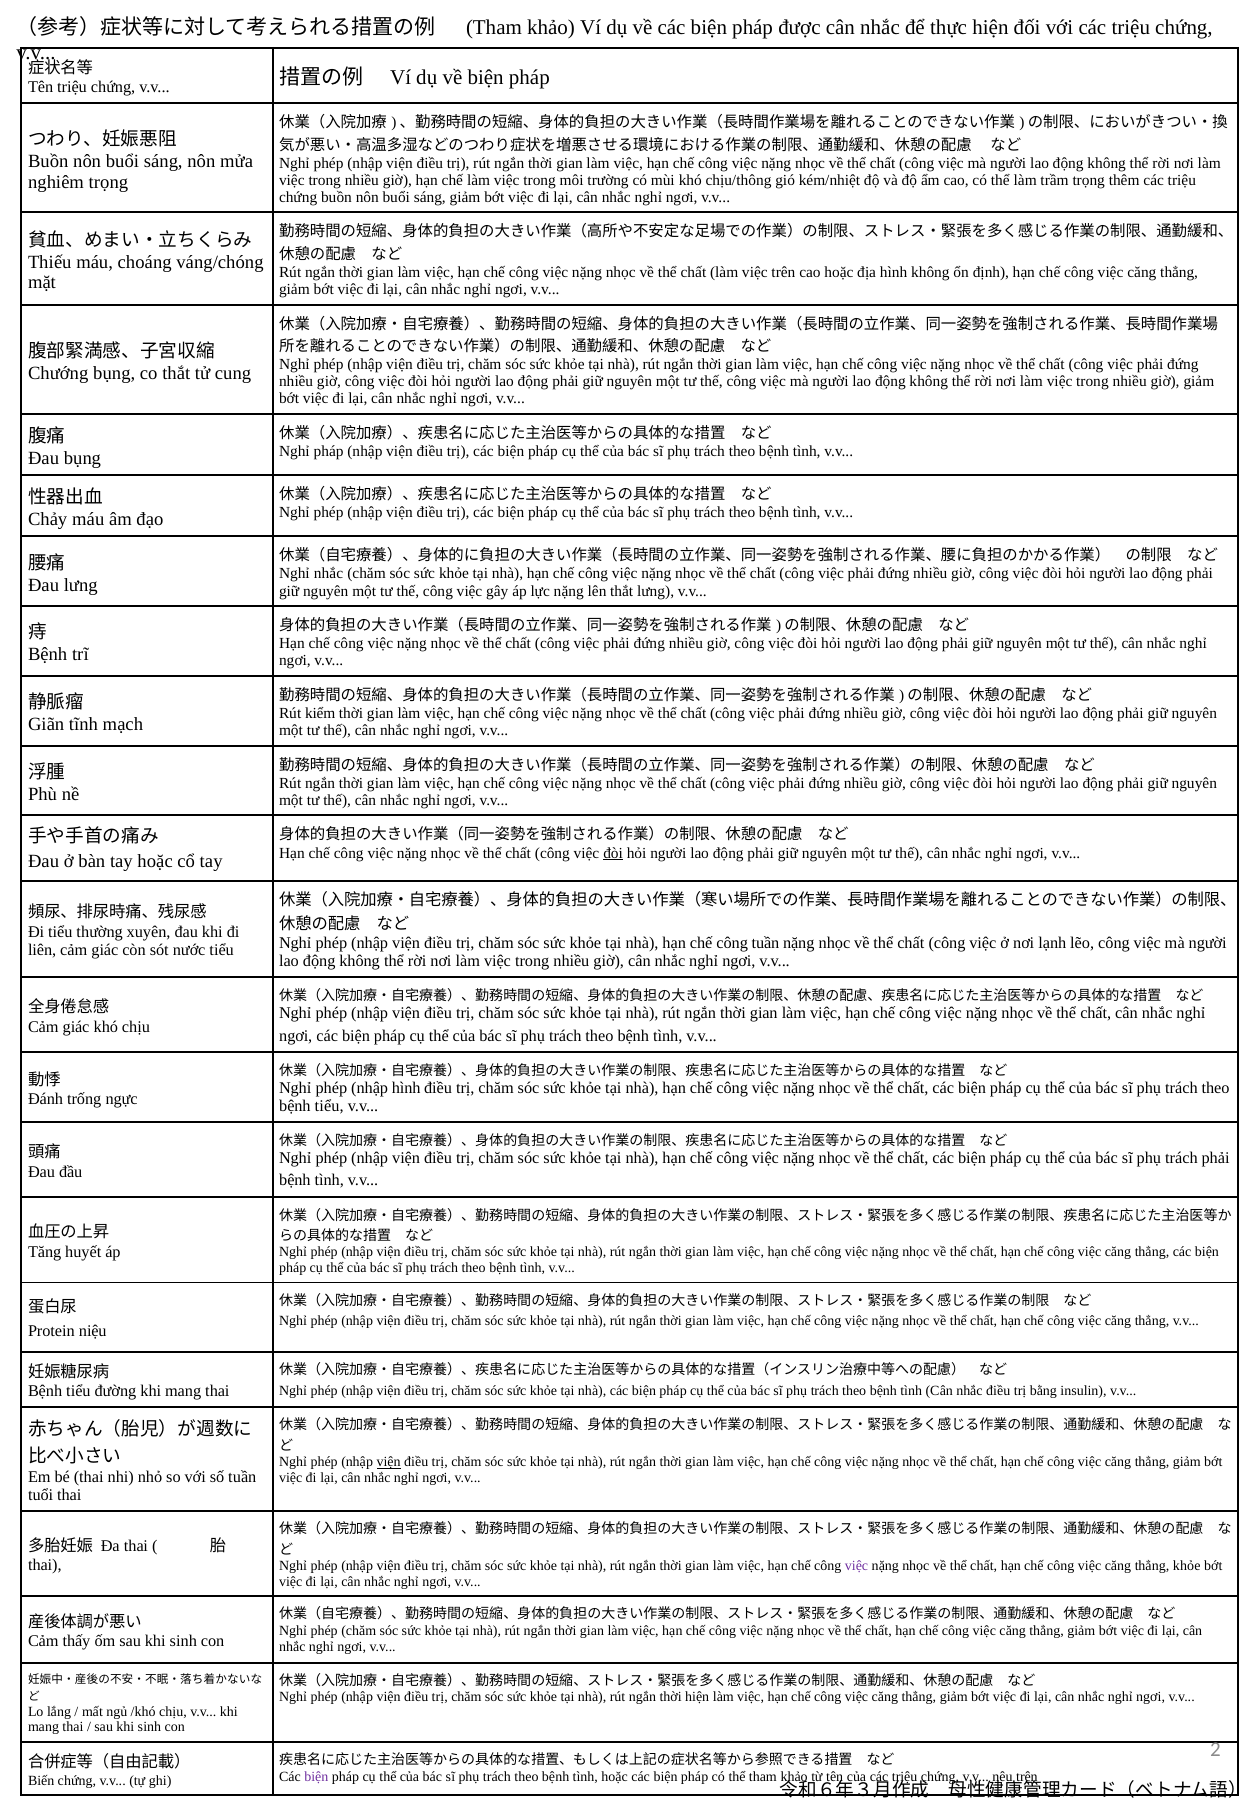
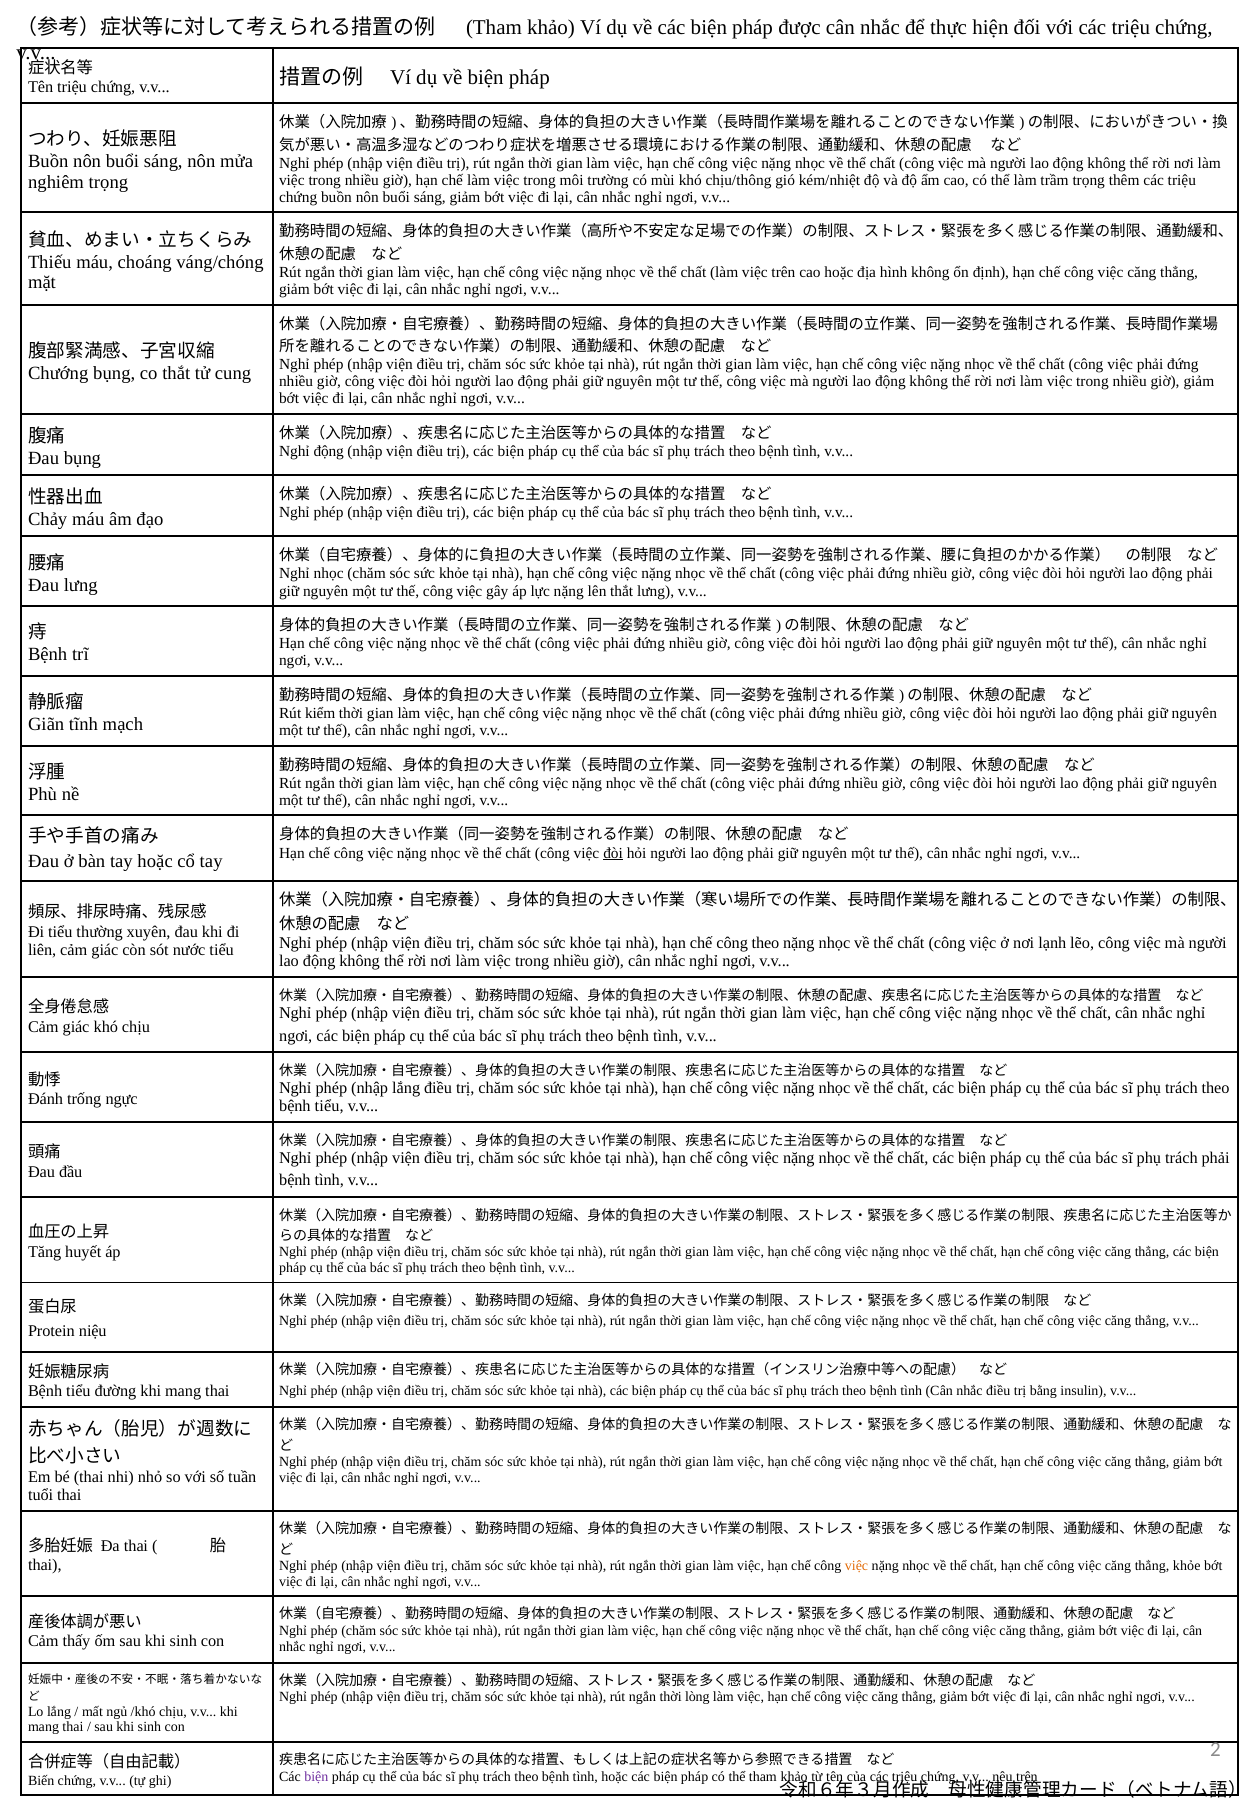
Nghỉ pháp: pháp -> động
Nghỉ nhắc: nhắc -> nhọc
công tuần: tuần -> theo
nhập hình: hình -> lắng
viện at (389, 1462) underline: present -> none
việc at (857, 1566) colour: purple -> orange
thời hiện: hiện -> lòng
